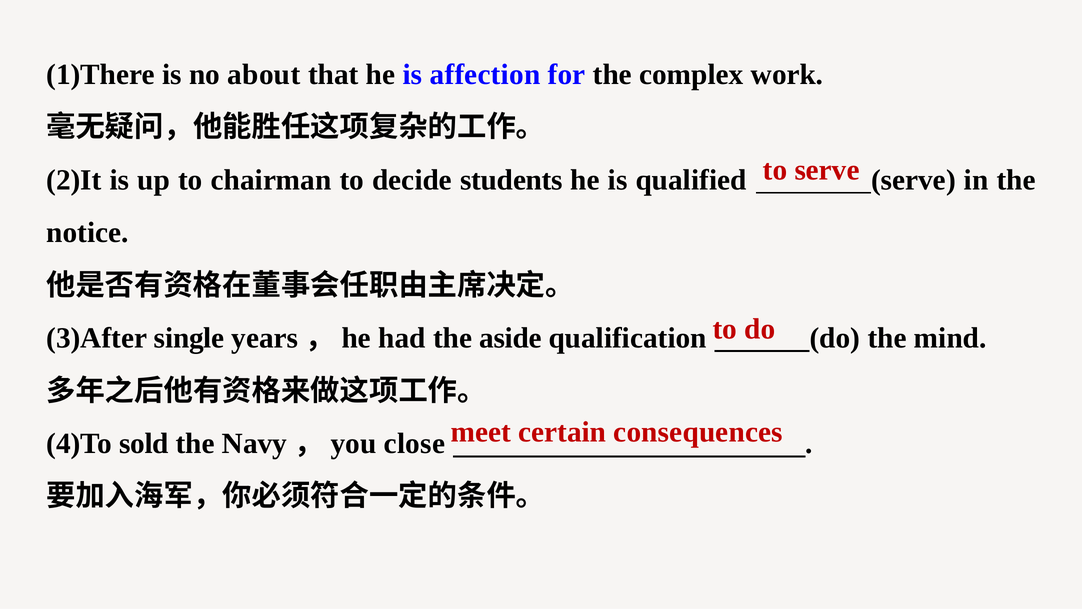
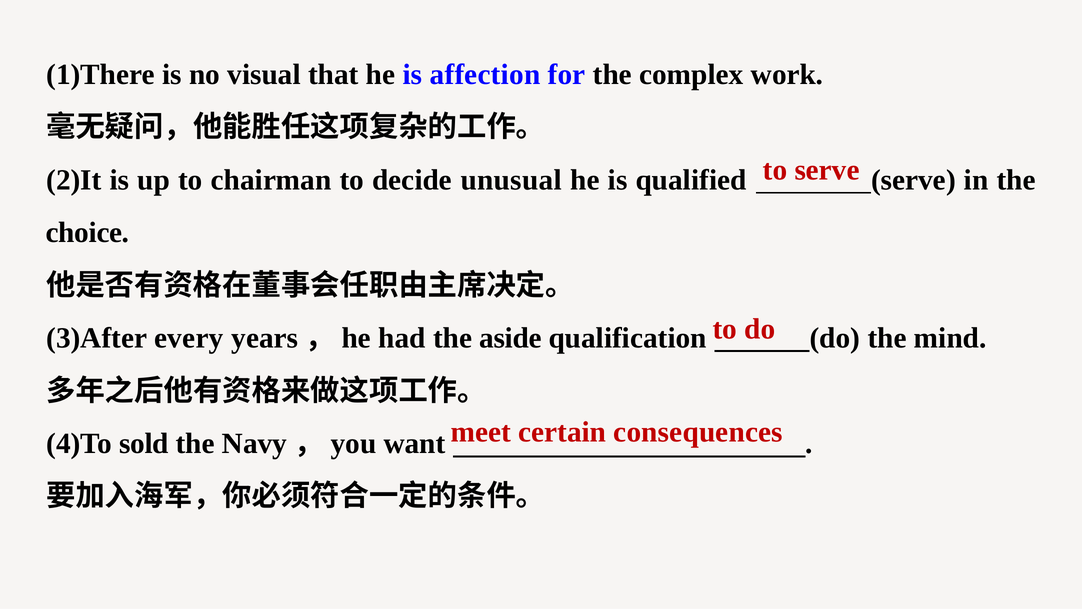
about: about -> visual
students: students -> unusual
notice: notice -> choice
single: single -> every
close: close -> want
